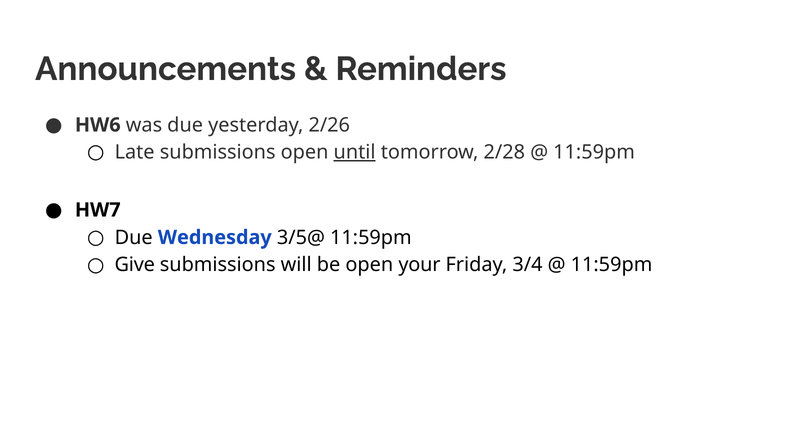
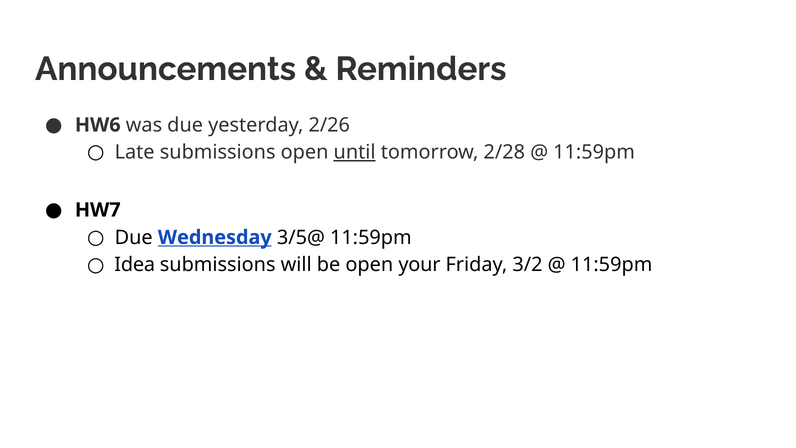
Wednesday underline: none -> present
Give: Give -> Idea
3/4: 3/4 -> 3/2
